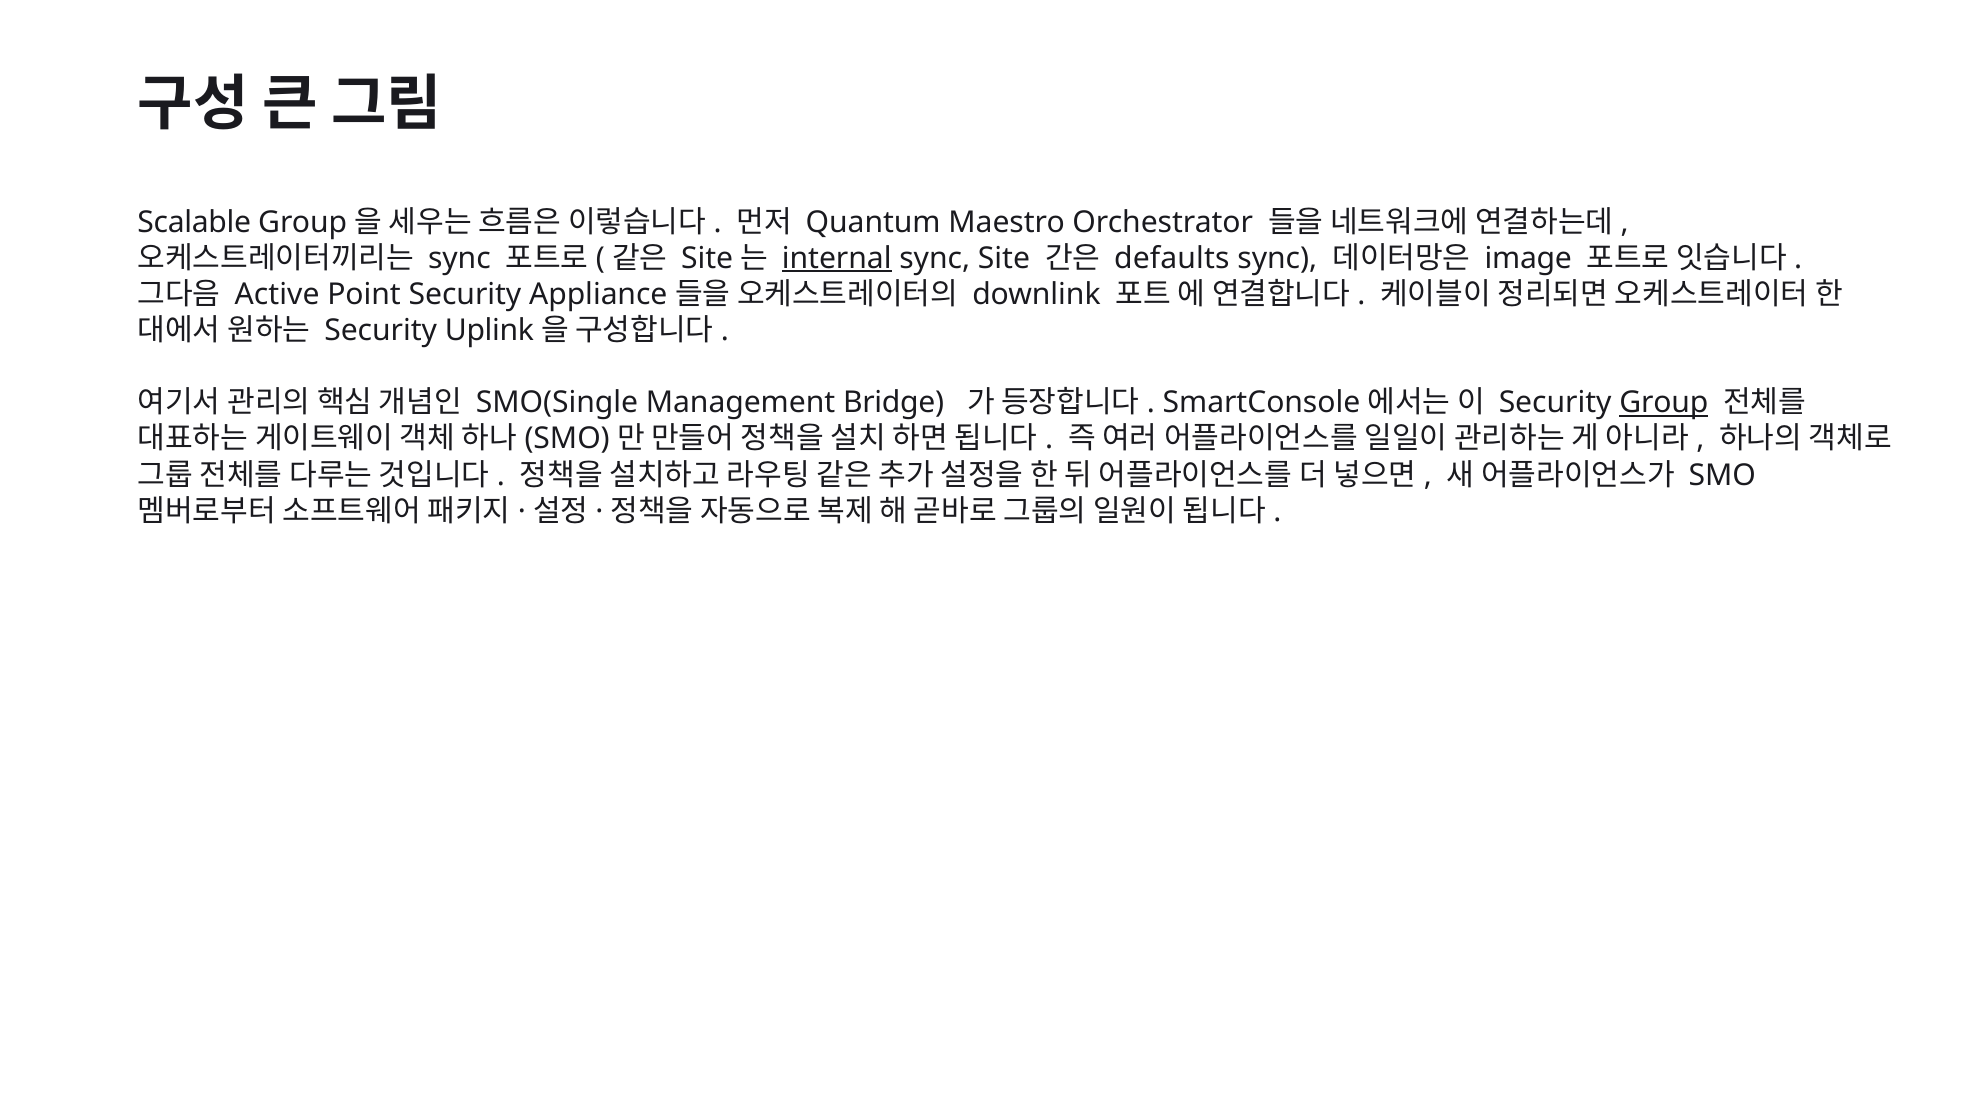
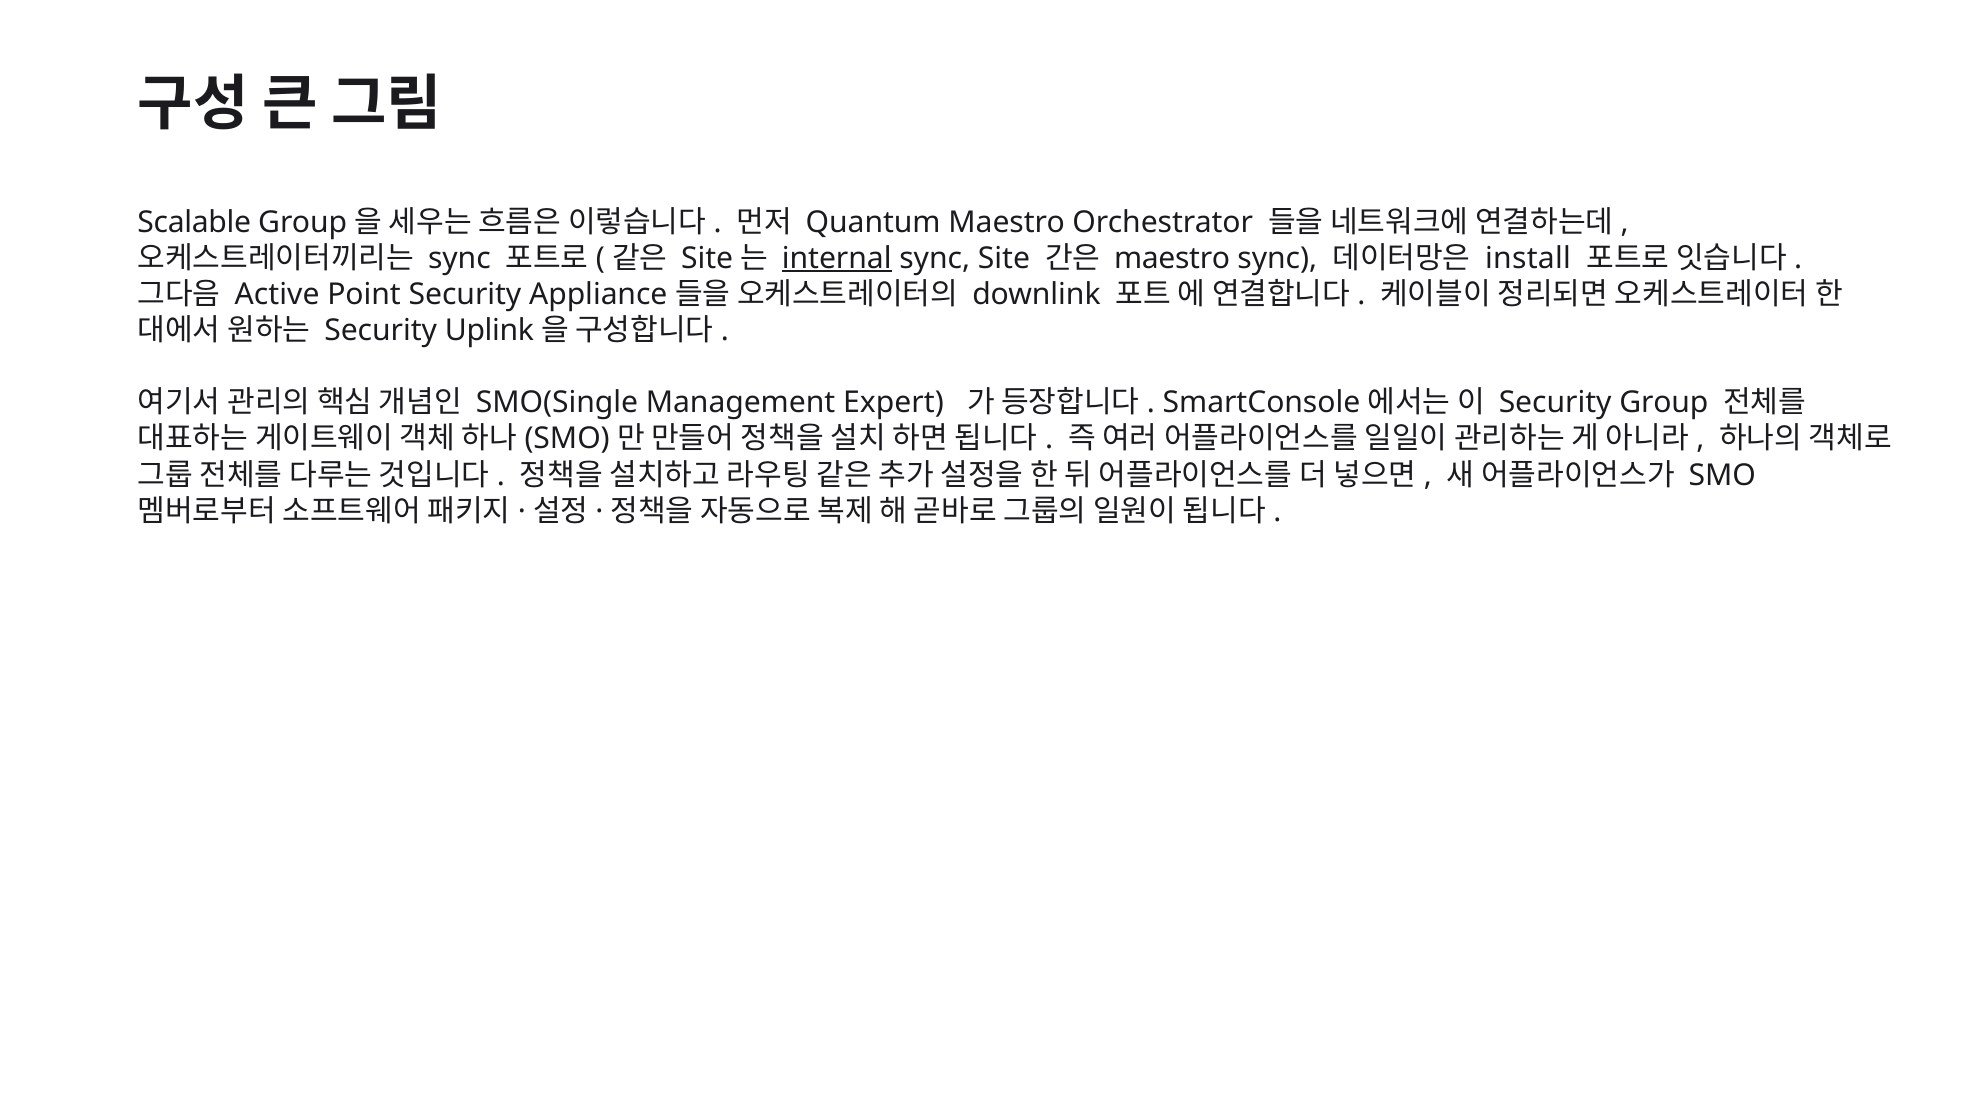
defaults at (1172, 258): defaults -> maestro
image: image -> install
Bridge: Bridge -> Expert
Group at (1664, 403) underline: present -> none
